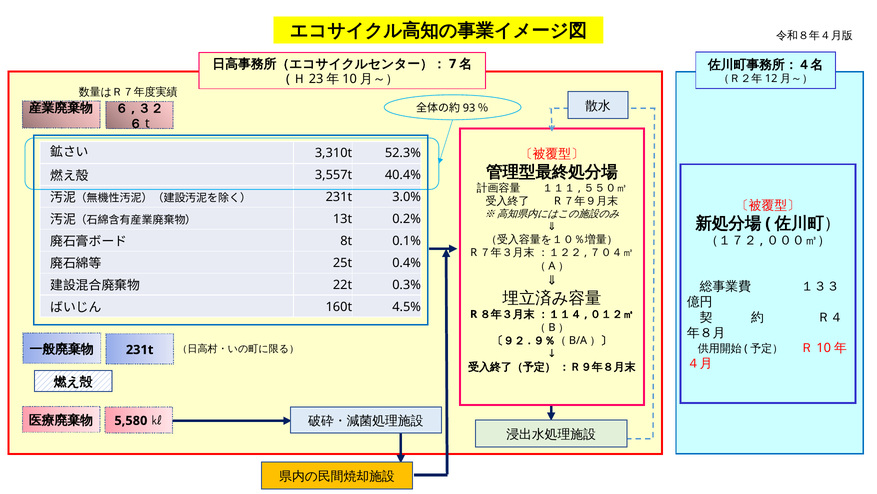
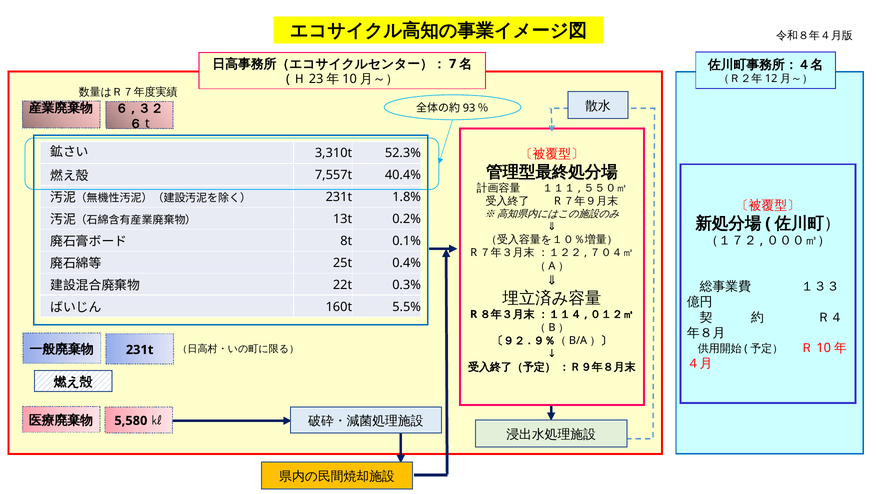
3,557t: 3,557t -> 7,557t
3.0%: 3.0% -> 1.8%
4.5%: 4.5% -> 5.5%
